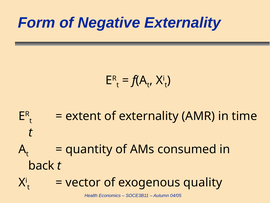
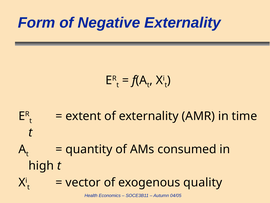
back: back -> high
